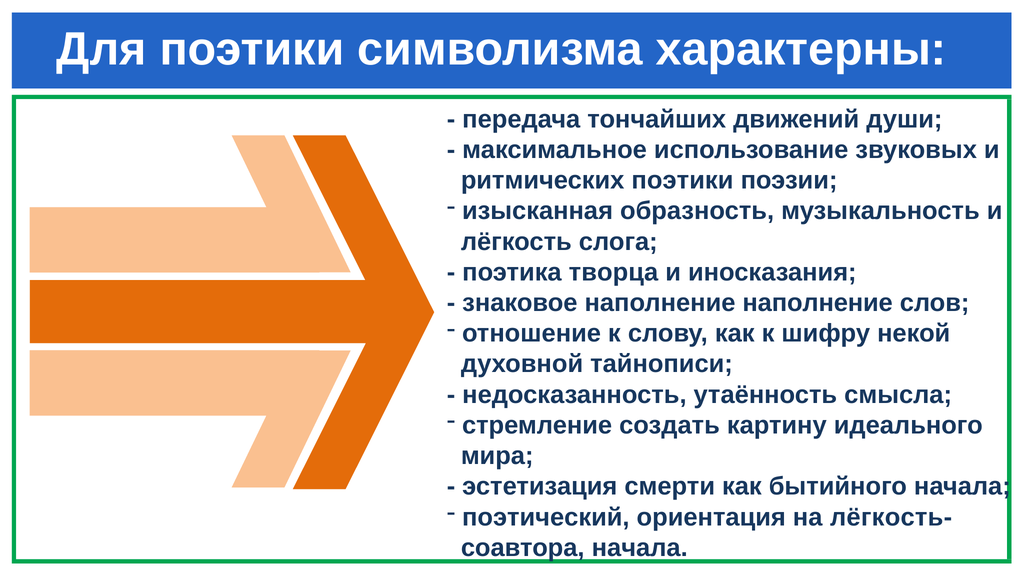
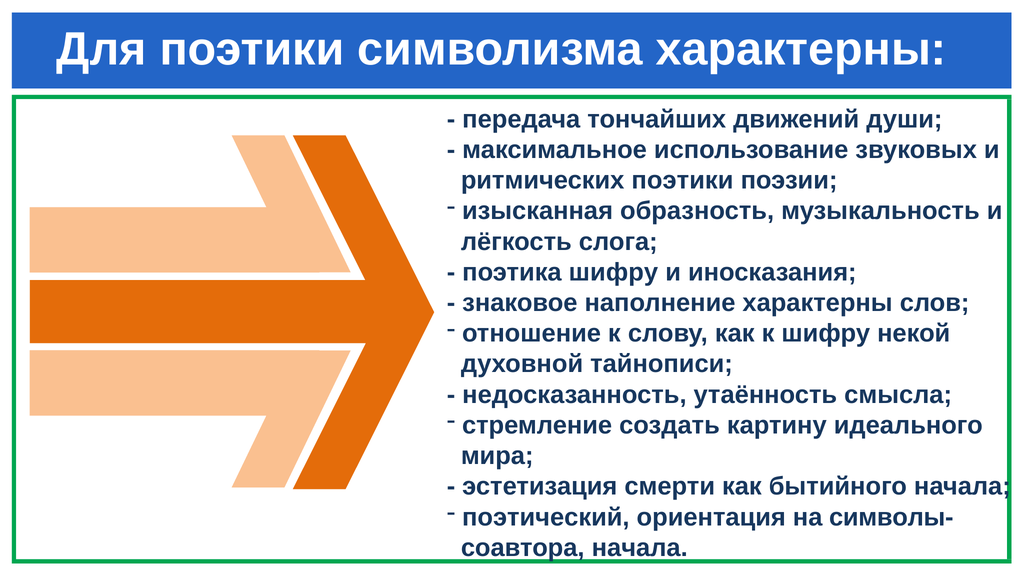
поэтика творца: творца -> шифру
наполнение наполнение: наполнение -> характерны
лёгкость-: лёгкость- -> символы-
